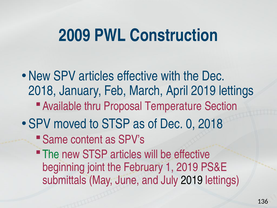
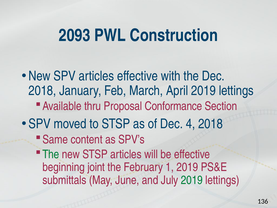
2009: 2009 -> 2093
Temperature: Temperature -> Conformance
0: 0 -> 4
2019 at (192, 180) colour: black -> green
